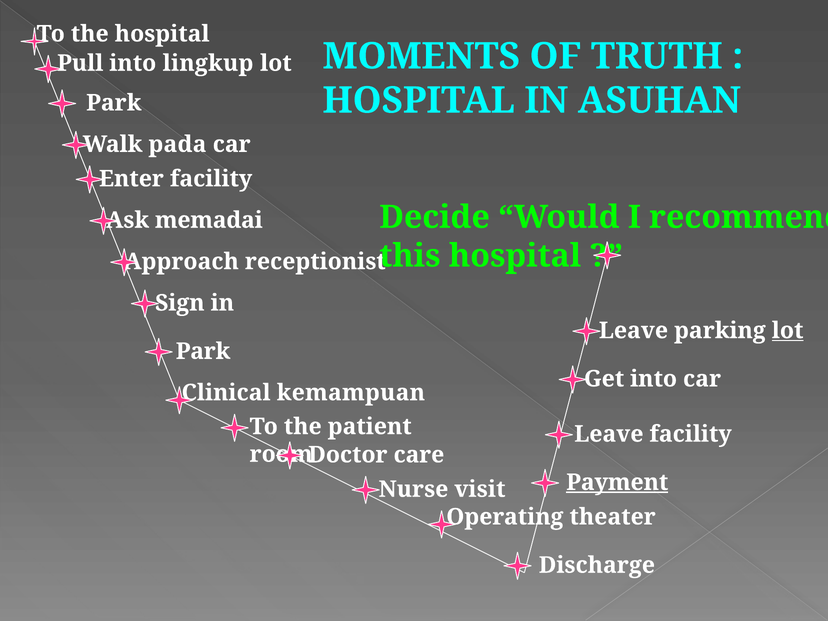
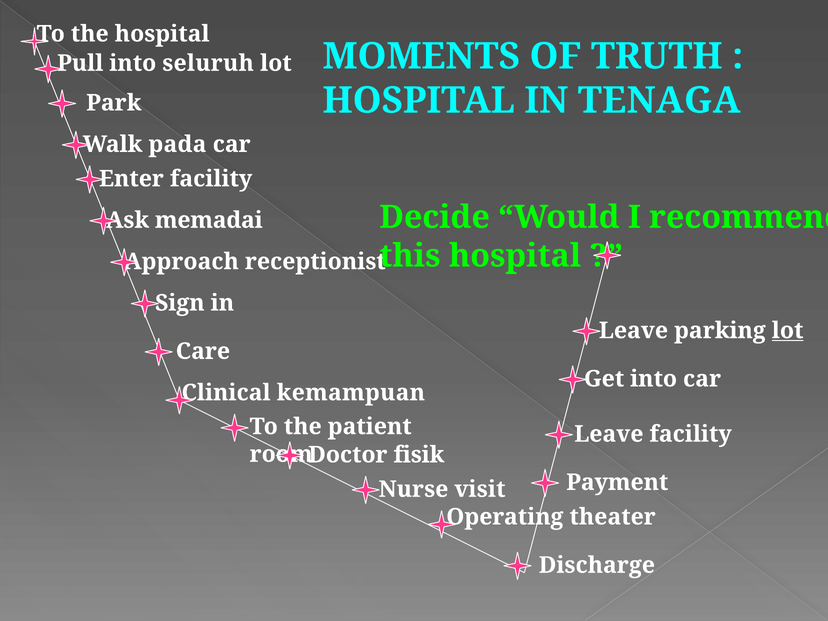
lingkup: lingkup -> seluruh
ASUHAN: ASUHAN -> TENAGA
Park at (203, 351): Park -> Care
care: care -> fisik
Payment underline: present -> none
